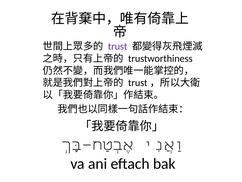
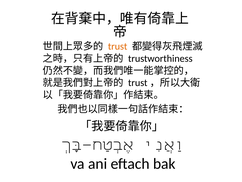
trust colour: purple -> orange
